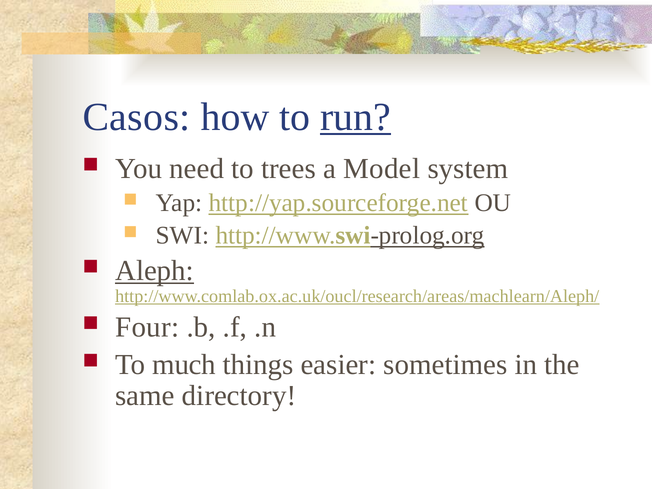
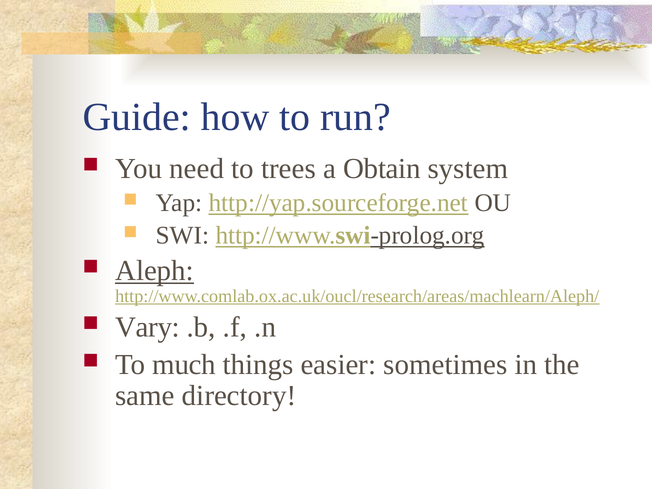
Casos: Casos -> Guide
run underline: present -> none
Model: Model -> Obtain
Four: Four -> Vary
